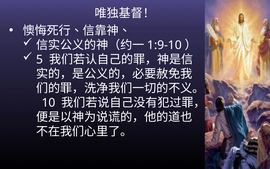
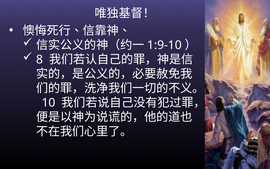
5: 5 -> 8
